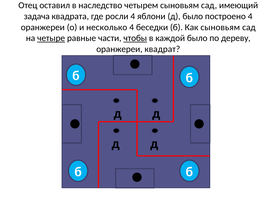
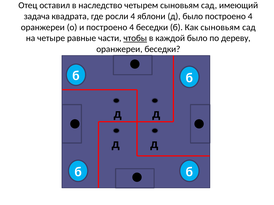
и несколько: несколько -> построено
четыре underline: present -> none
оранжереи квадрат: квадрат -> беседки
